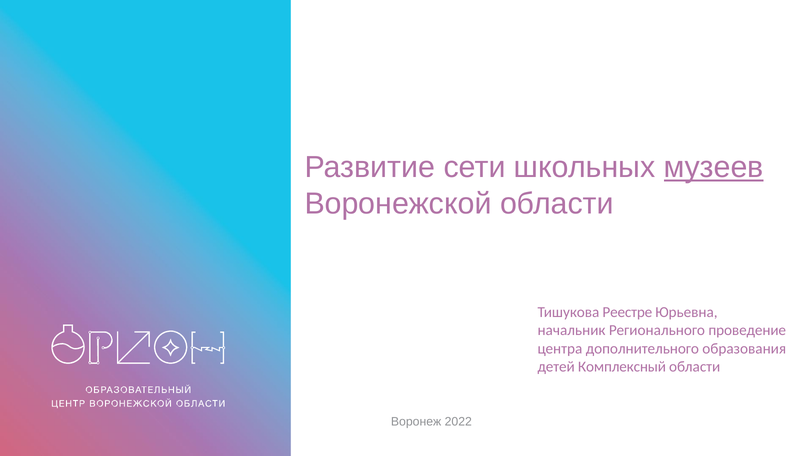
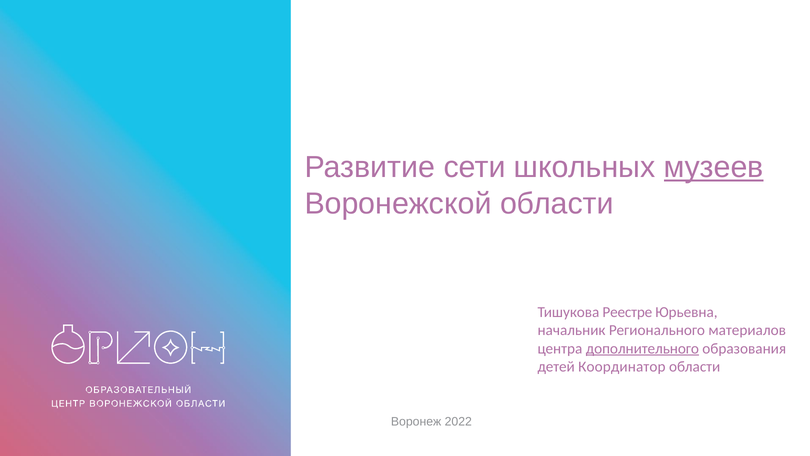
проведение: проведение -> материалов
дополнительного underline: none -> present
Комплексный: Комплексный -> Координатор
